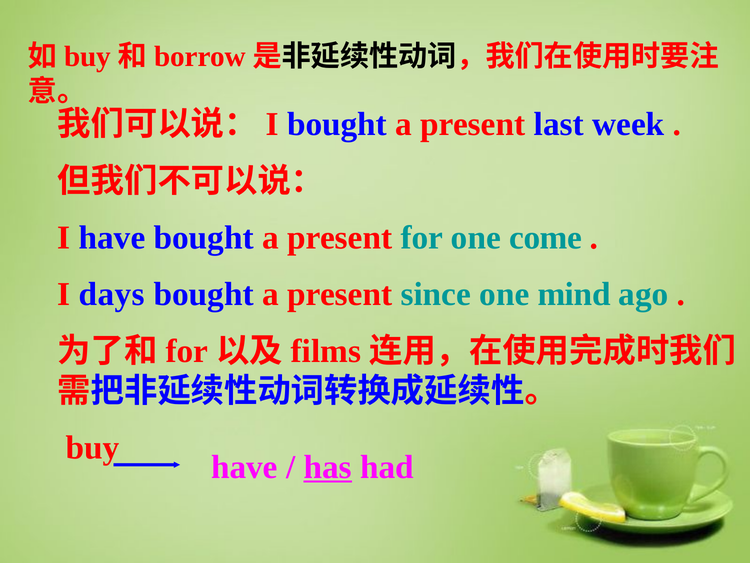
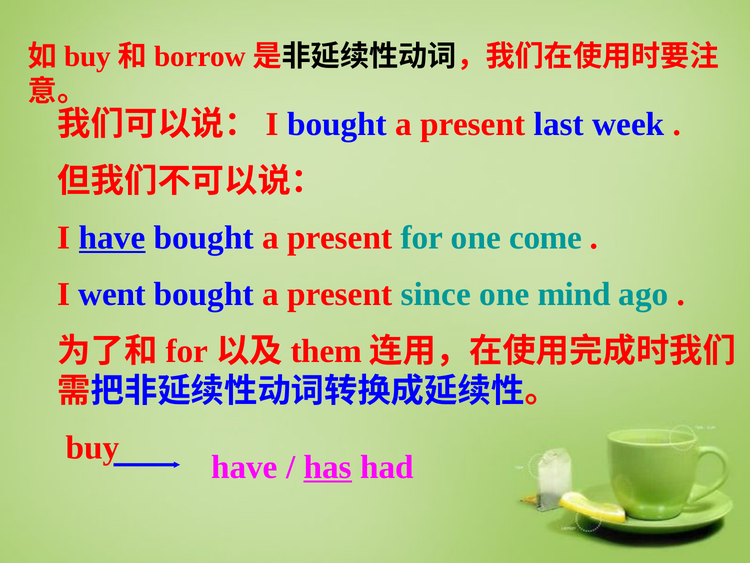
have at (112, 238) underline: none -> present
days: days -> went
films: films -> them
